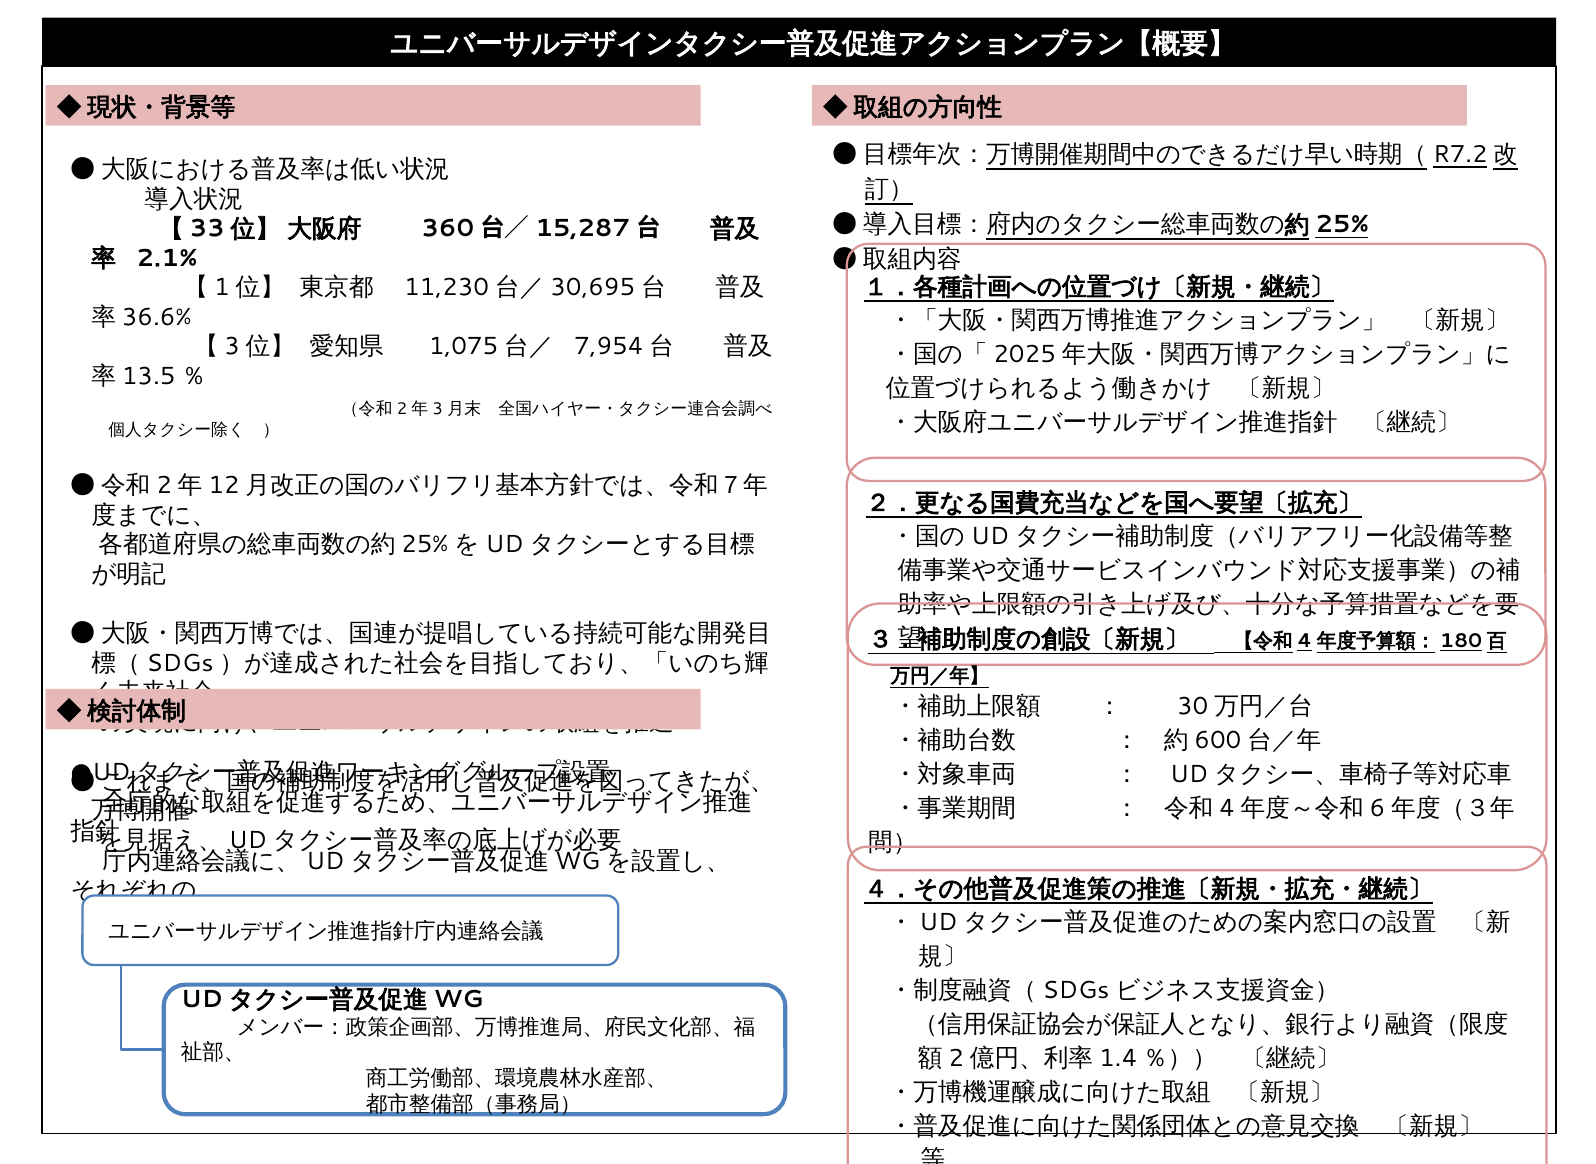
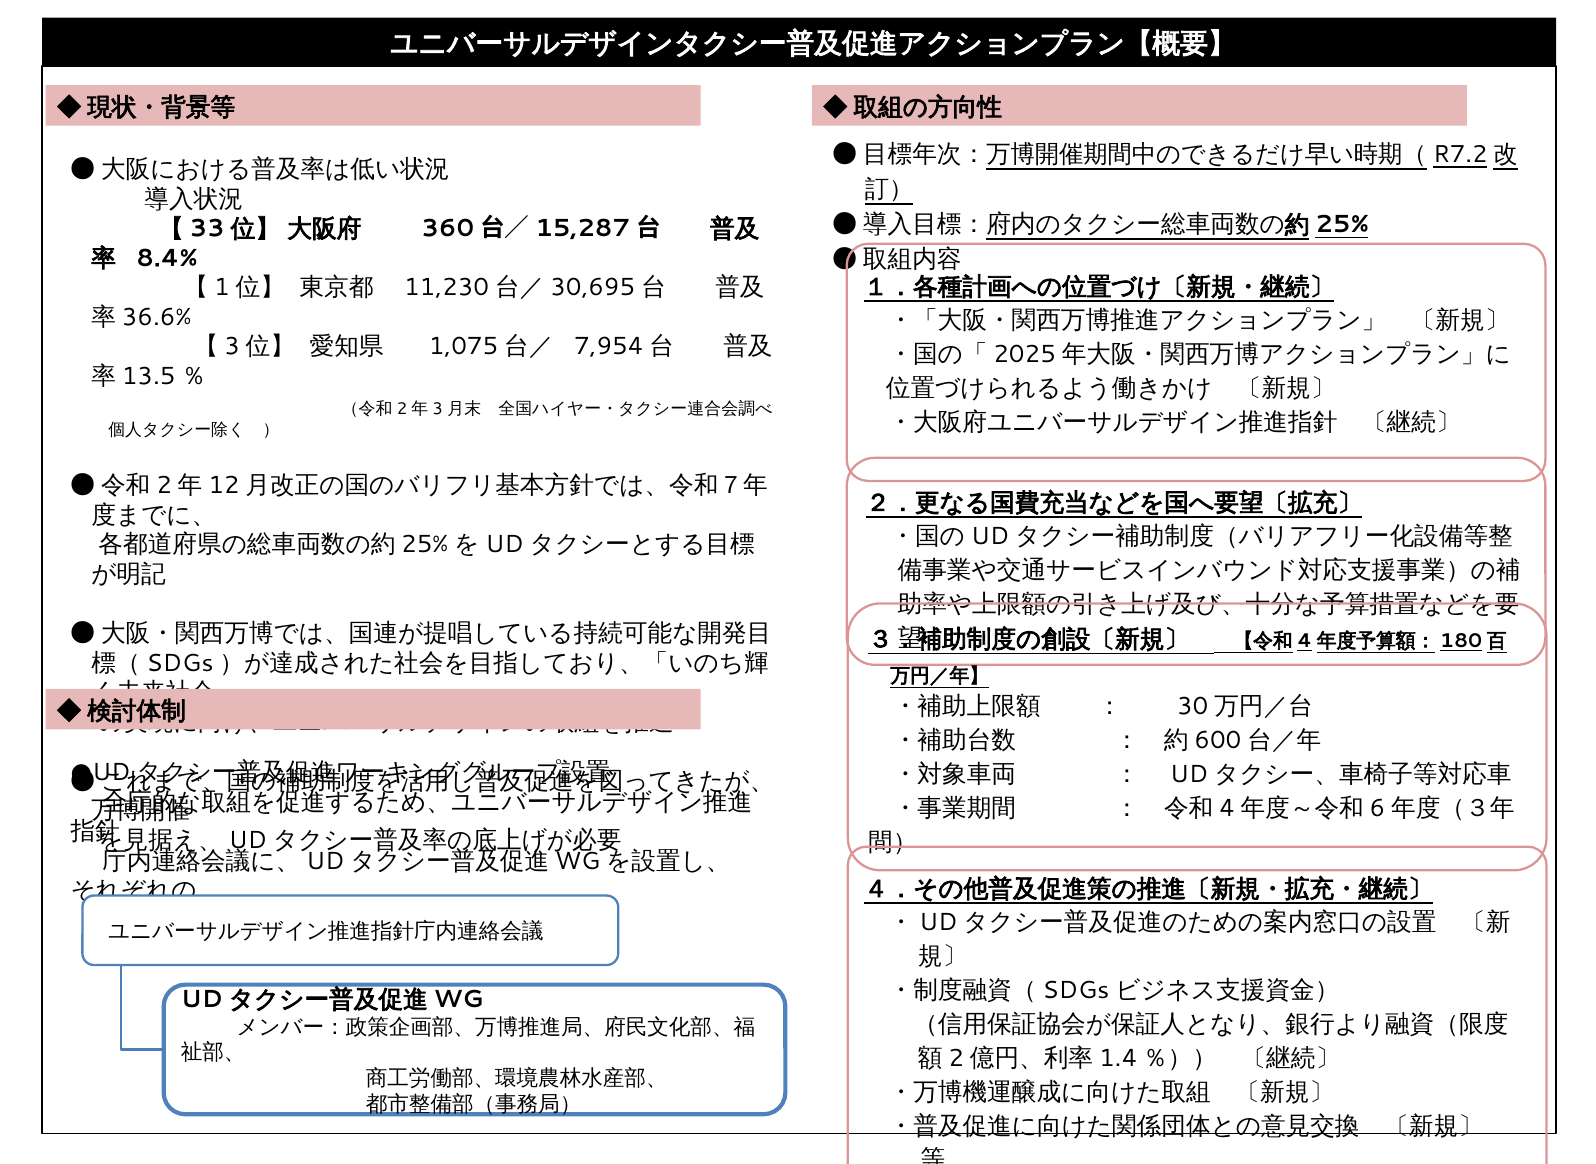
2.1%: 2.1% -> 8.4%
